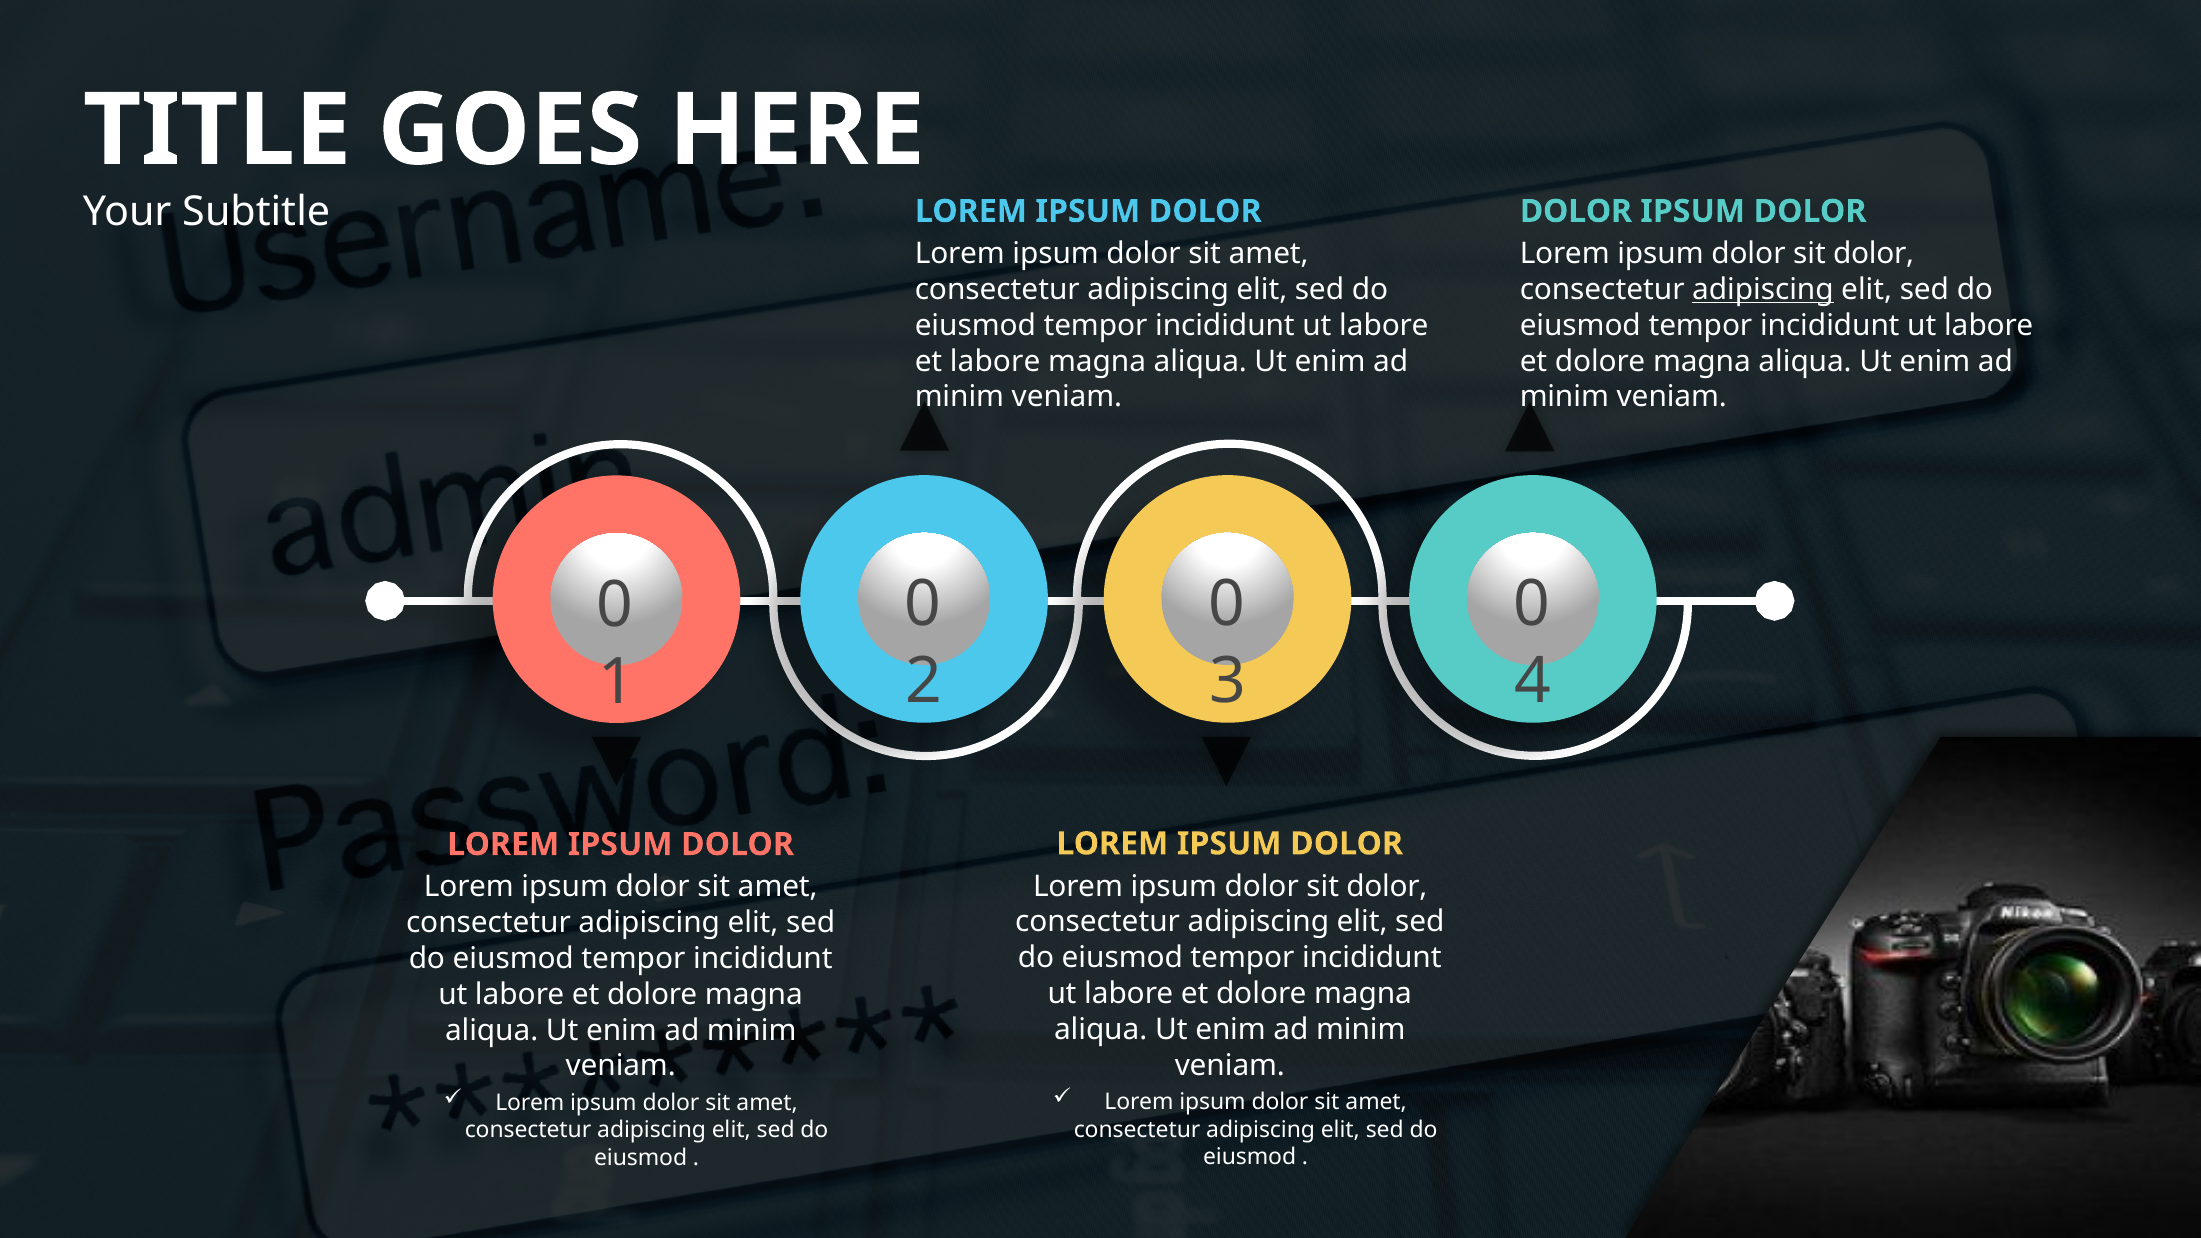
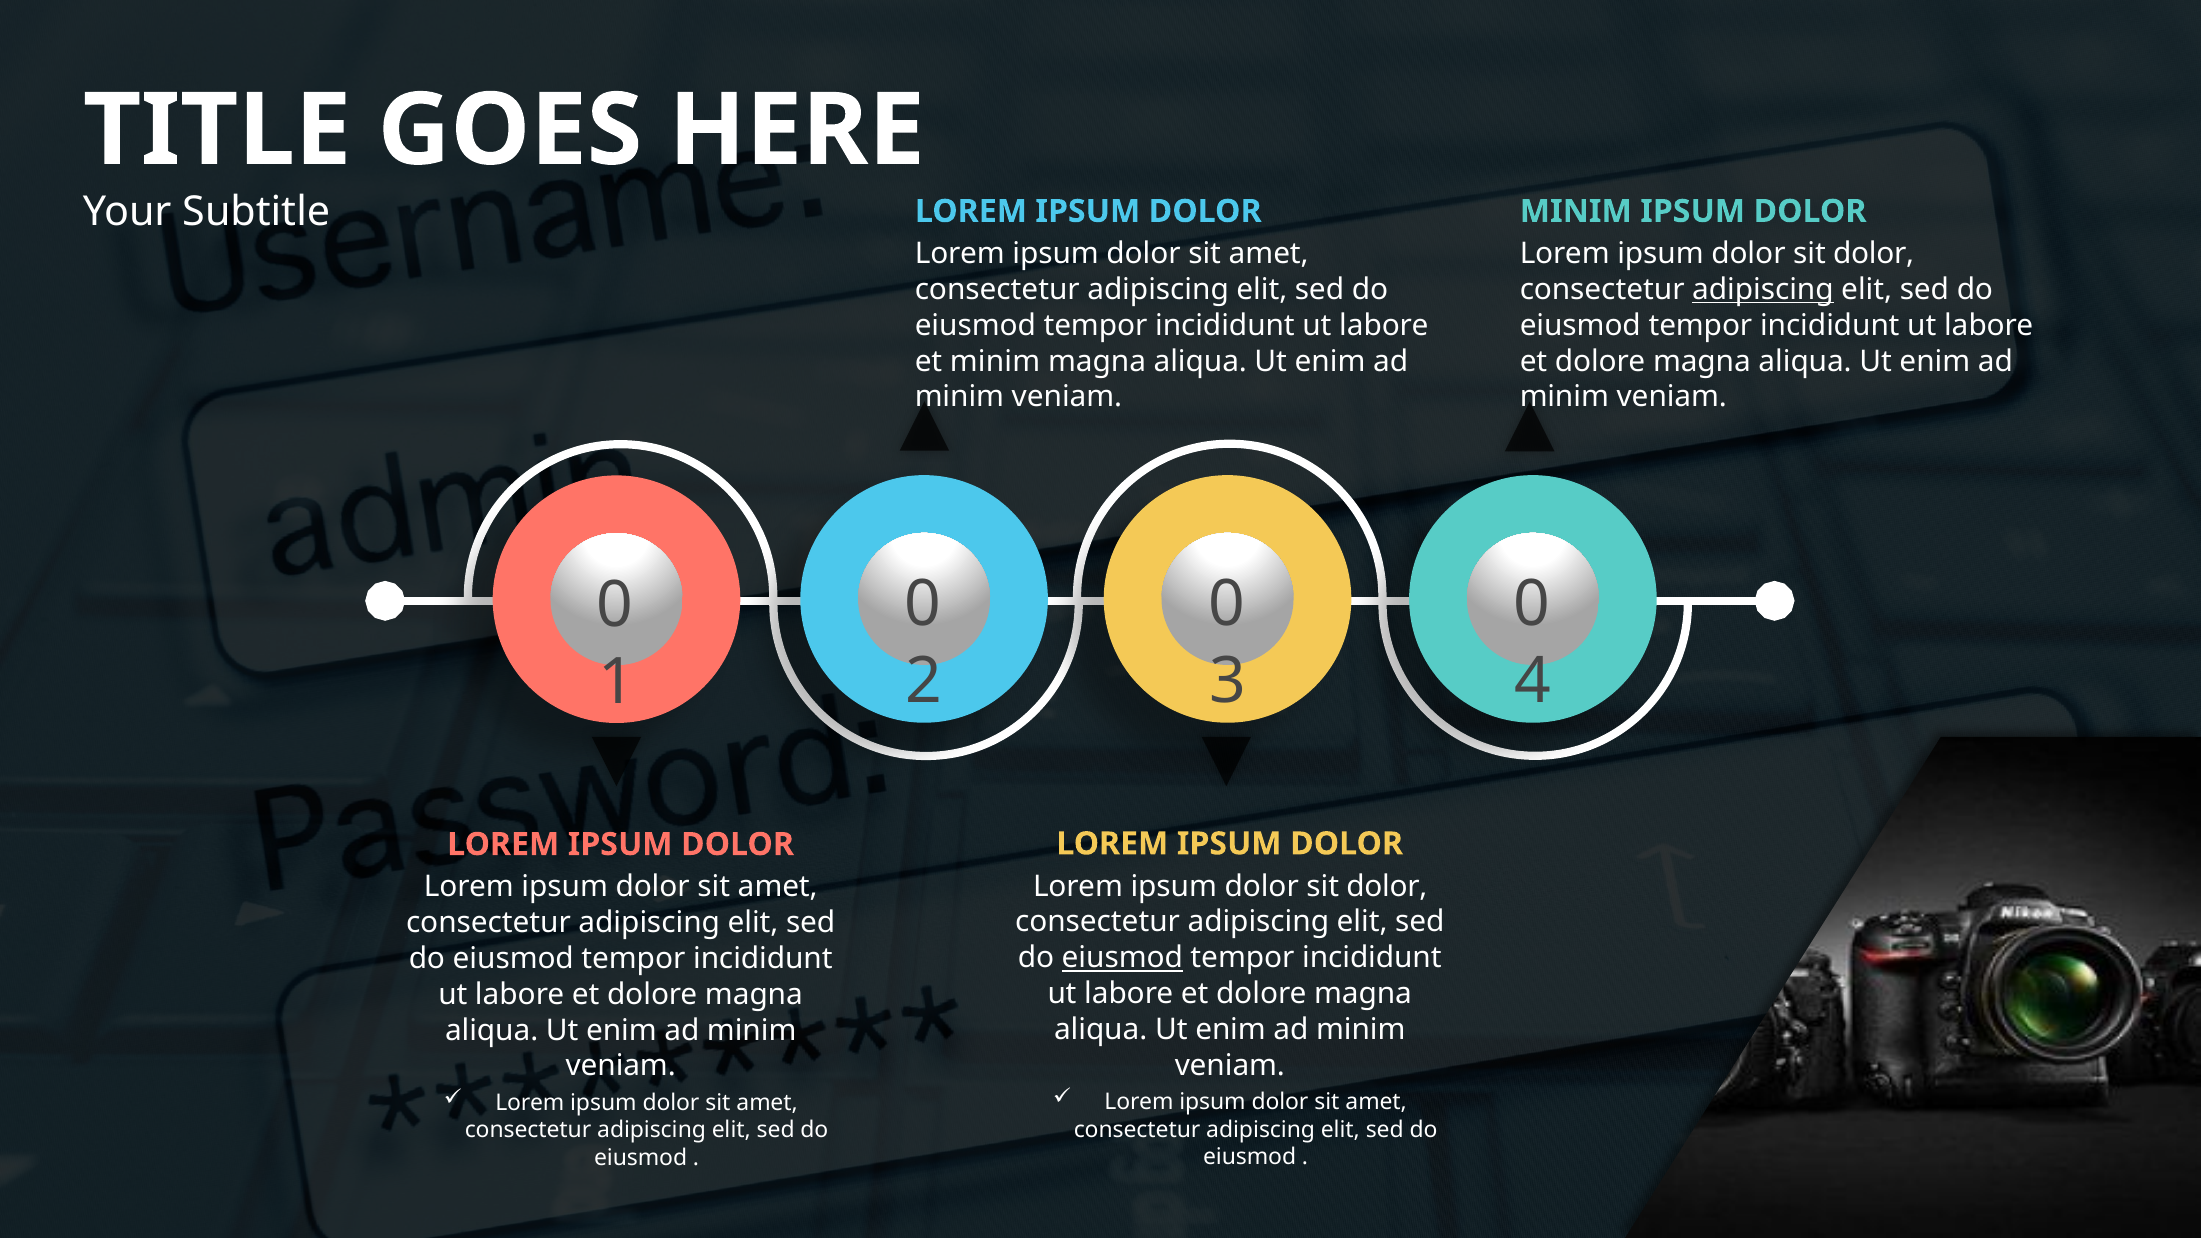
DOLOR at (1576, 211): DOLOR -> MINIM
et labore: labore -> minim
eiusmod at (1122, 958) underline: none -> present
